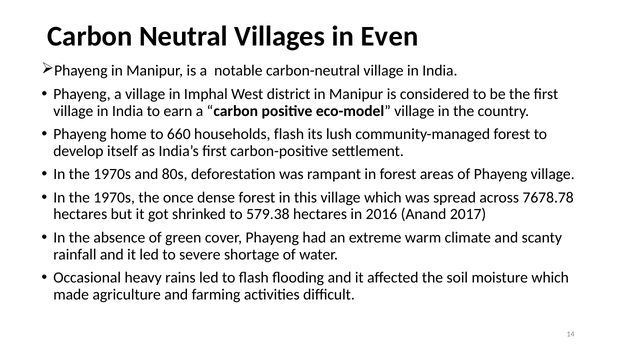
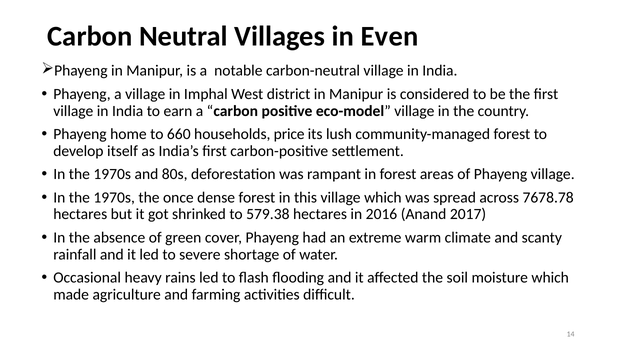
households flash: flash -> price
